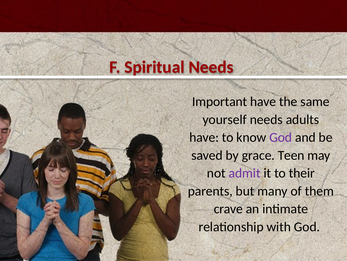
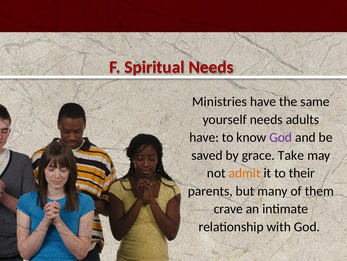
Important: Important -> Ministries
Teen: Teen -> Take
admit colour: purple -> orange
